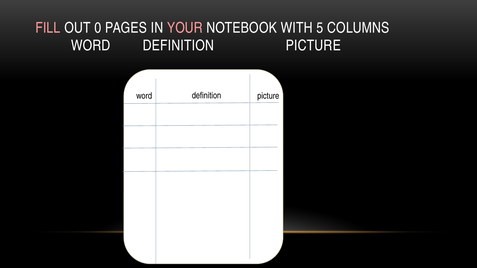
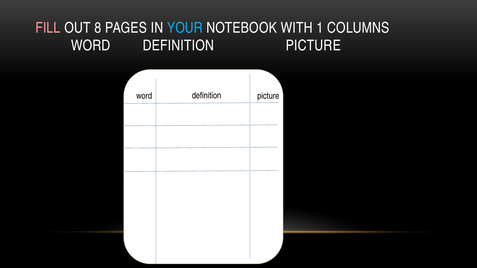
0: 0 -> 8
YOUR colour: pink -> light blue
5: 5 -> 1
